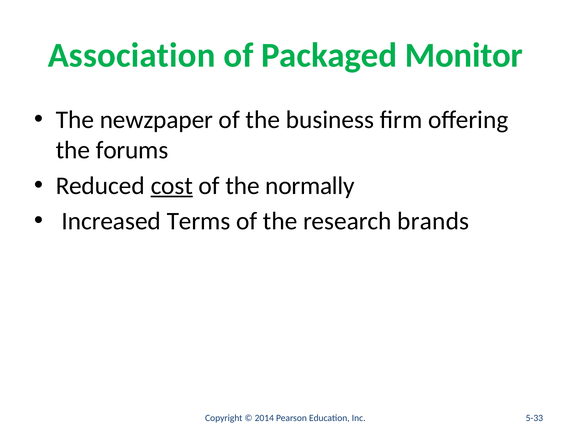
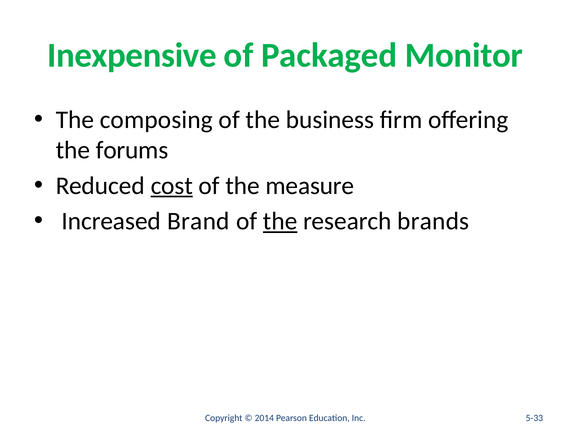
Association: Association -> Inexpensive
newzpaper: newzpaper -> composing
normally: normally -> measure
Terms: Terms -> Brand
the at (280, 221) underline: none -> present
